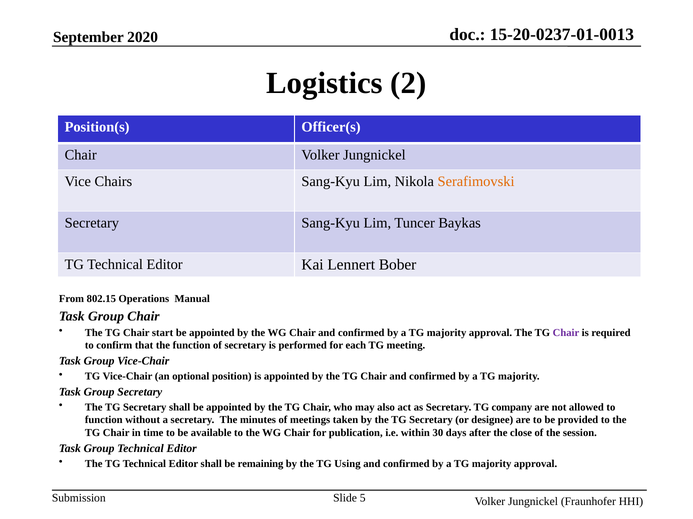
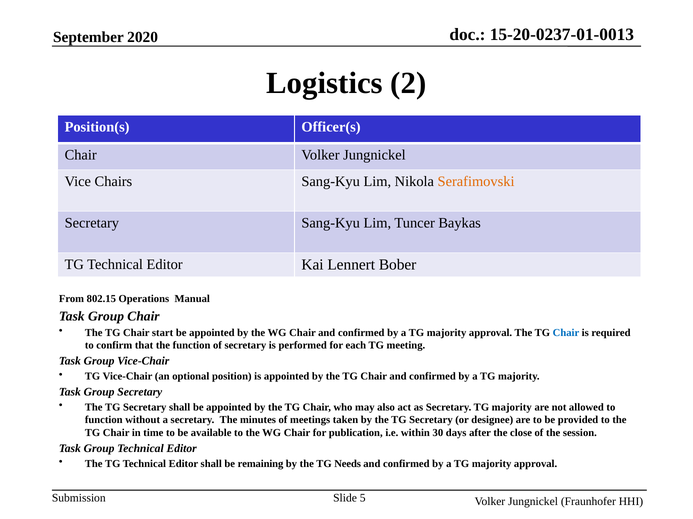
Chair at (566, 333) colour: purple -> blue
Secretary TG company: company -> majority
Using: Using -> Needs
